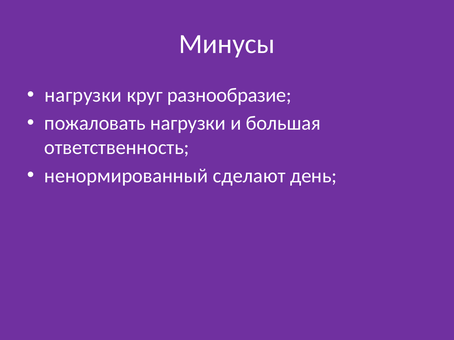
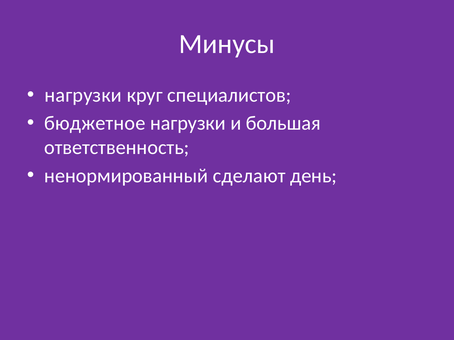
разнообразие: разнообразие -> специалистов
пожаловать: пожаловать -> бюджетное
